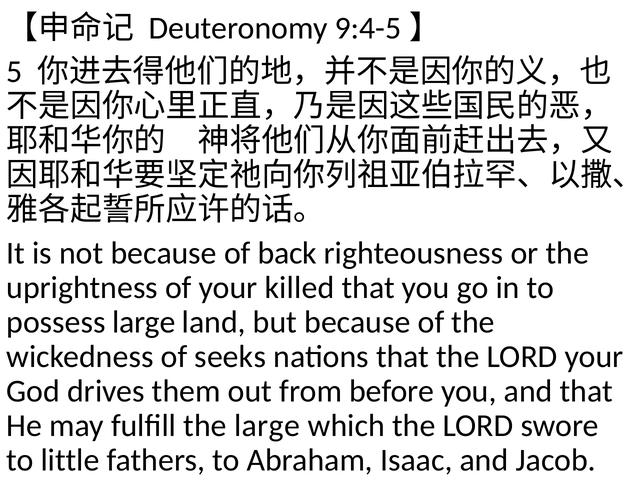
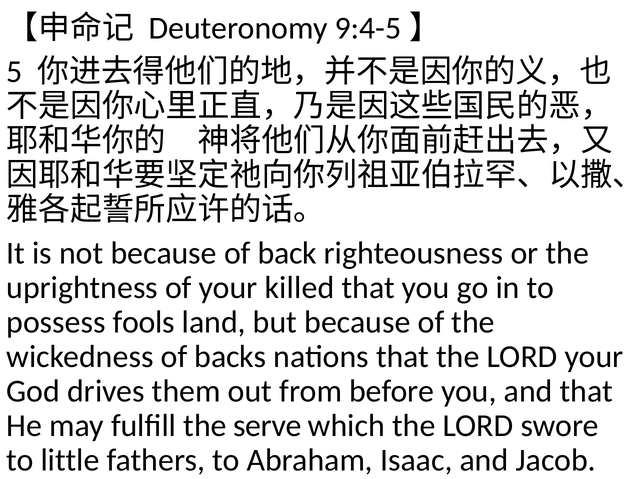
possess large: large -> fools
seeks: seeks -> backs
the large: large -> serve
